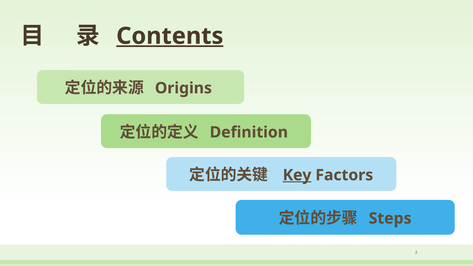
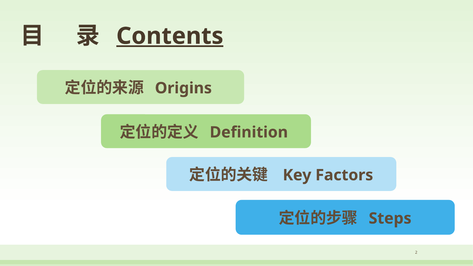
Key underline: present -> none
